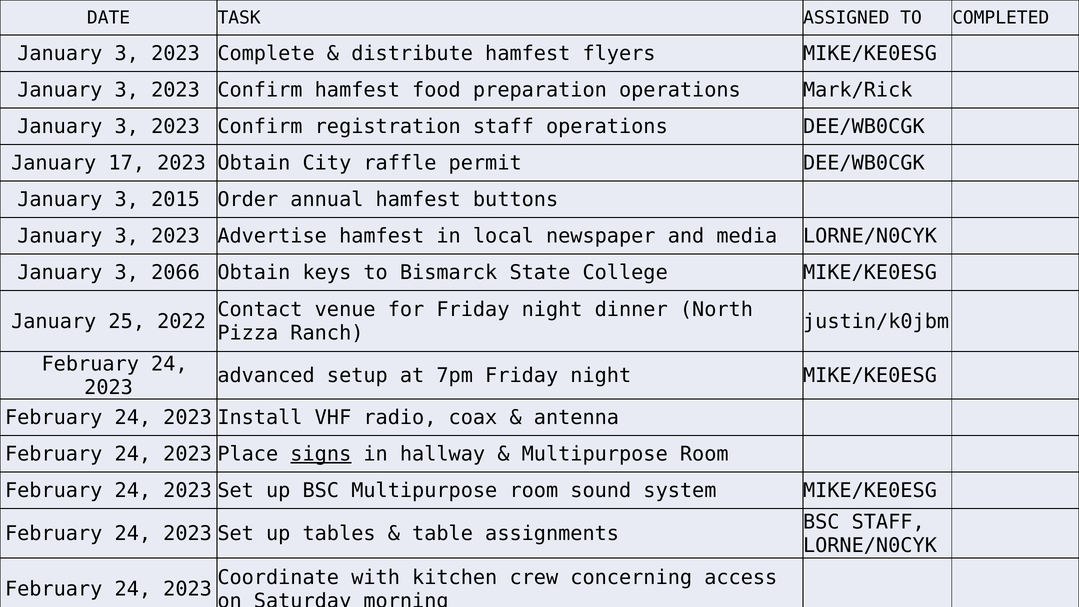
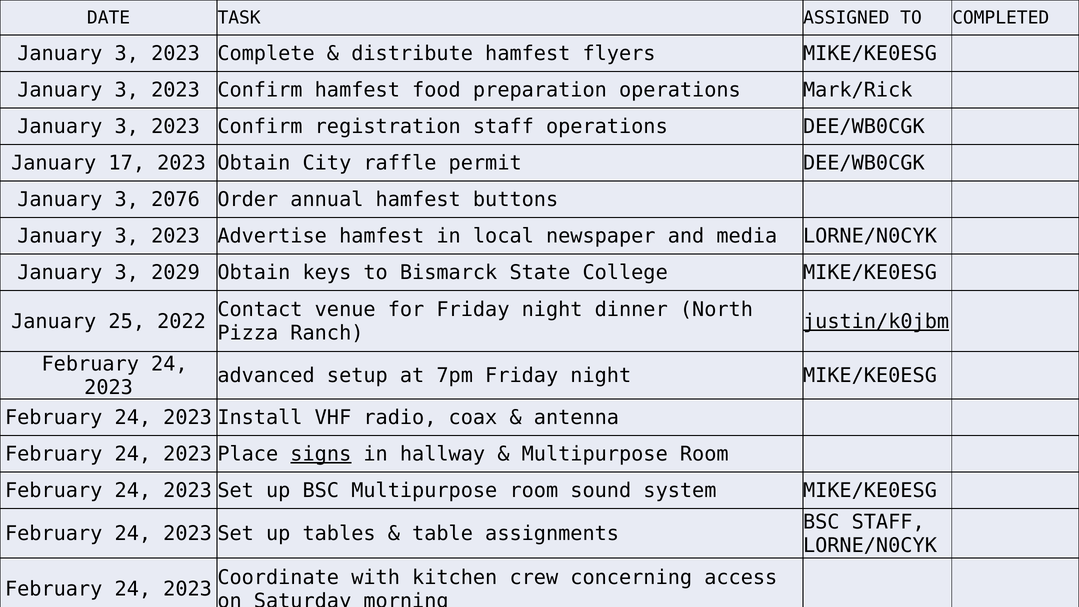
2015: 2015 -> 2076
2066: 2066 -> 2029
justin/k0jbm underline: none -> present
